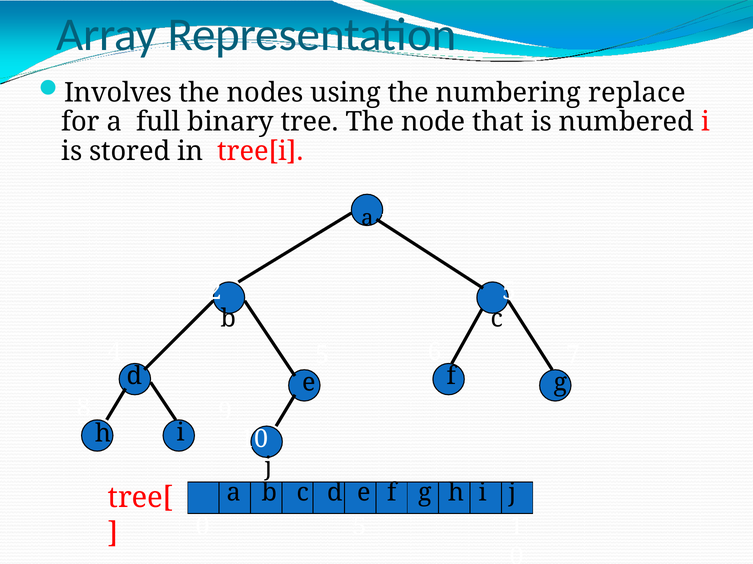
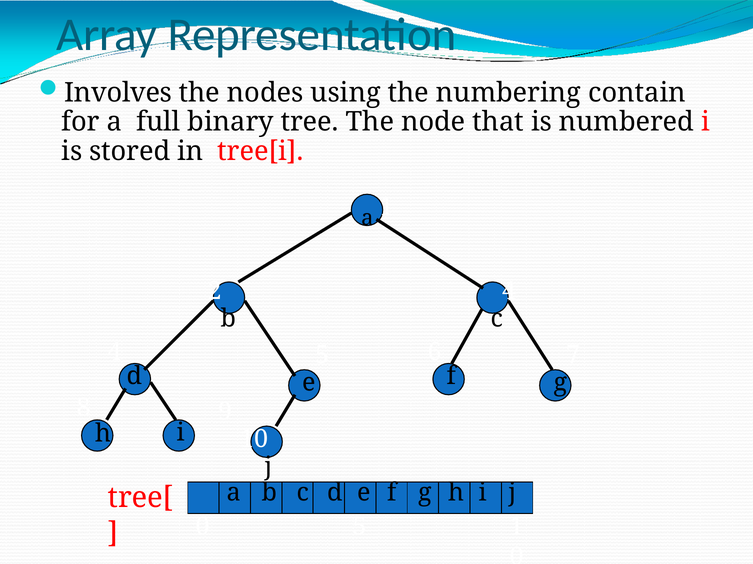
replace: replace -> contain
2 5: 5 -> 4
